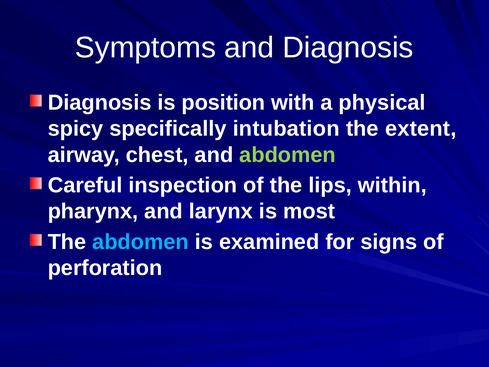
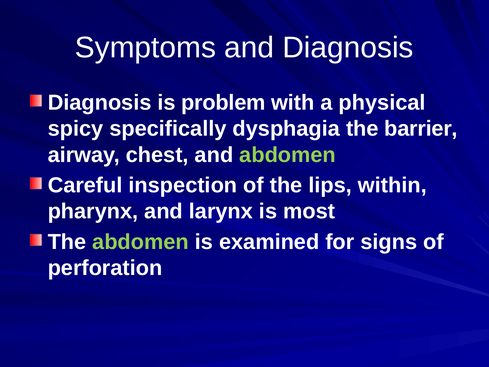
position: position -> problem
intubation: intubation -> dysphagia
extent: extent -> barrier
abdomen at (141, 242) colour: light blue -> light green
